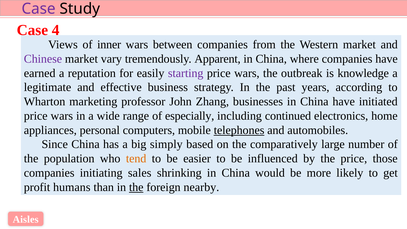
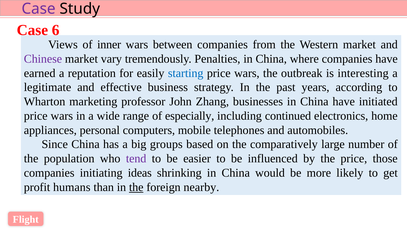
4: 4 -> 6
Apparent: Apparent -> Penalties
starting colour: purple -> blue
knowledge: knowledge -> interesting
telephones underline: present -> none
simply: simply -> groups
tend colour: orange -> purple
sales: sales -> ideas
Aisles: Aisles -> Flight
